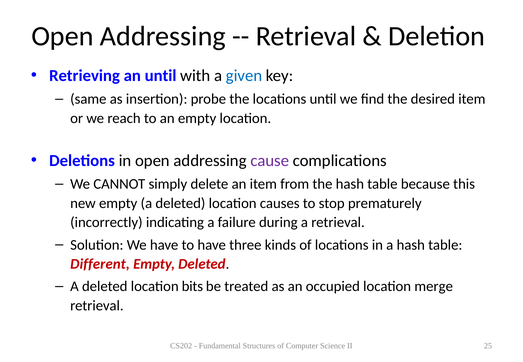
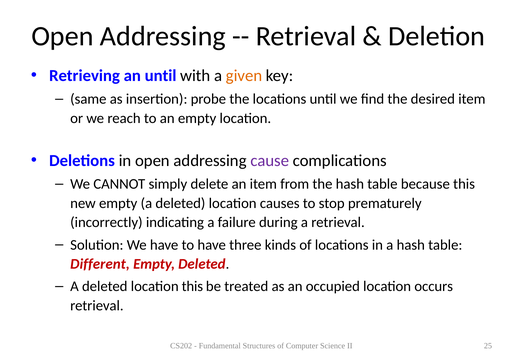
given colour: blue -> orange
location bits: bits -> this
merge: merge -> occurs
